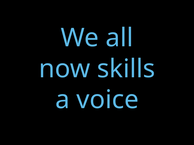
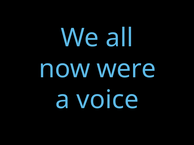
skills: skills -> were
